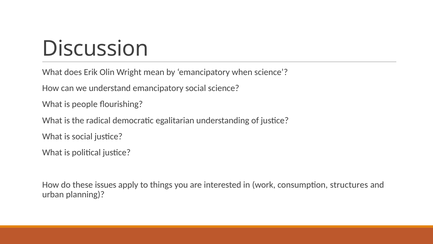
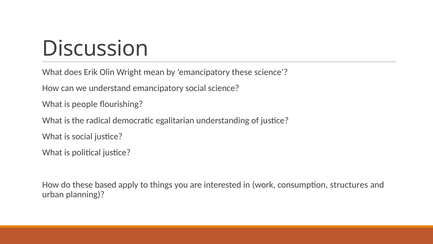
emancipatory when: when -> these
issues: issues -> based
